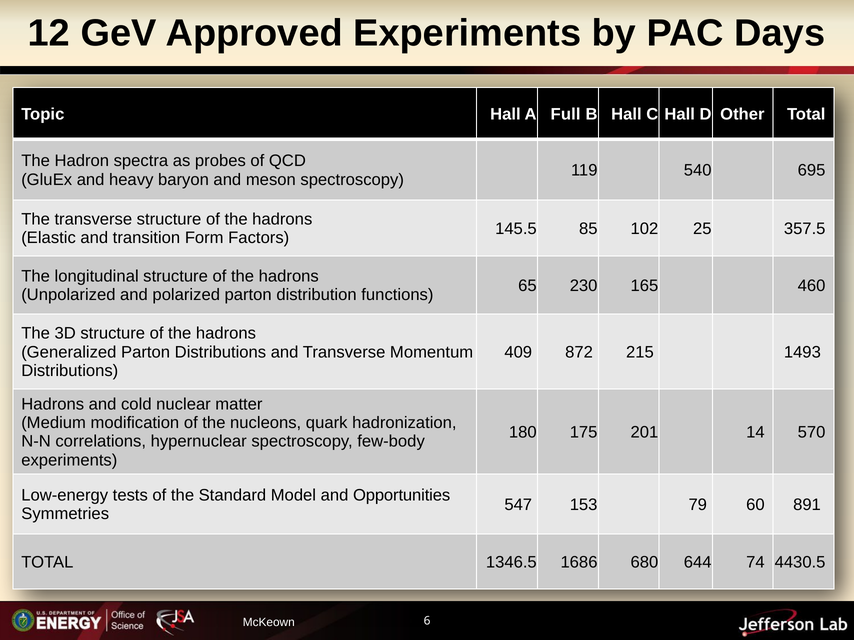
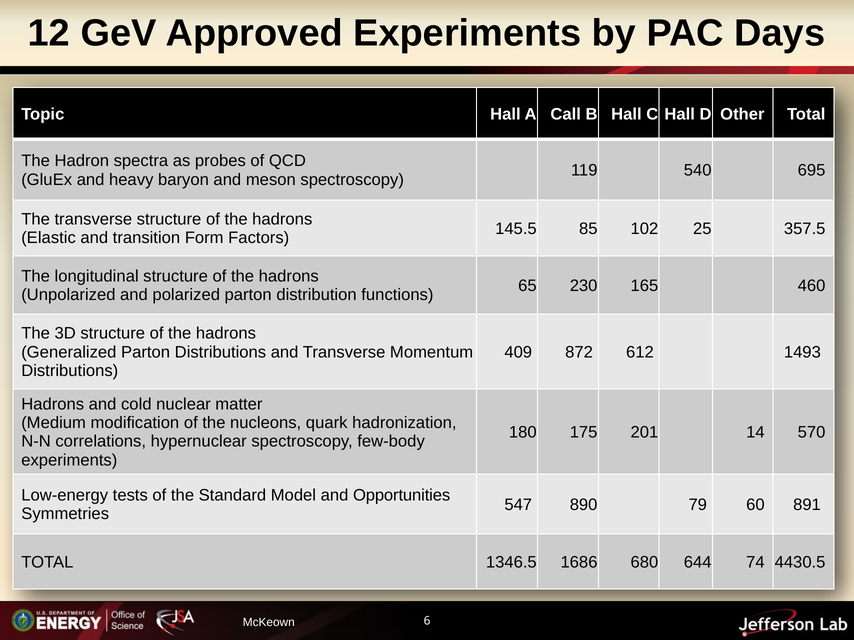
Full: Full -> Call
215: 215 -> 612
153: 153 -> 890
